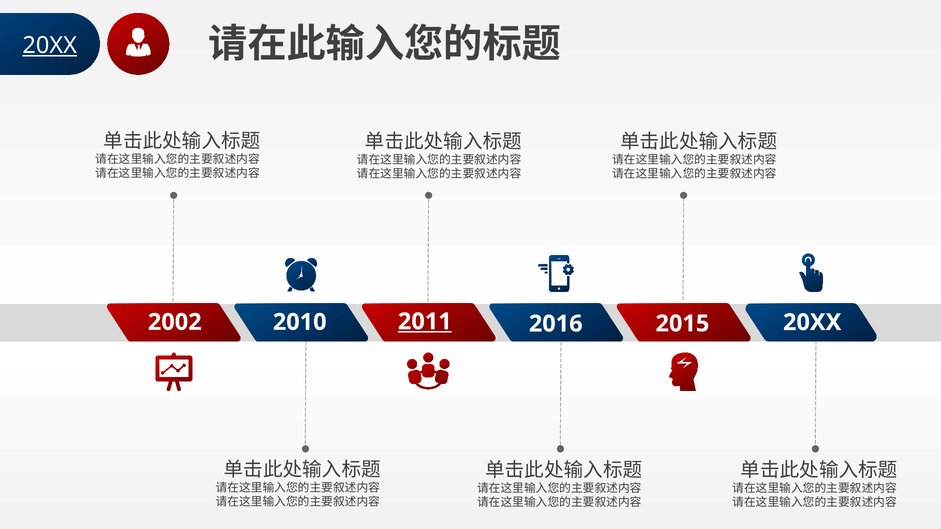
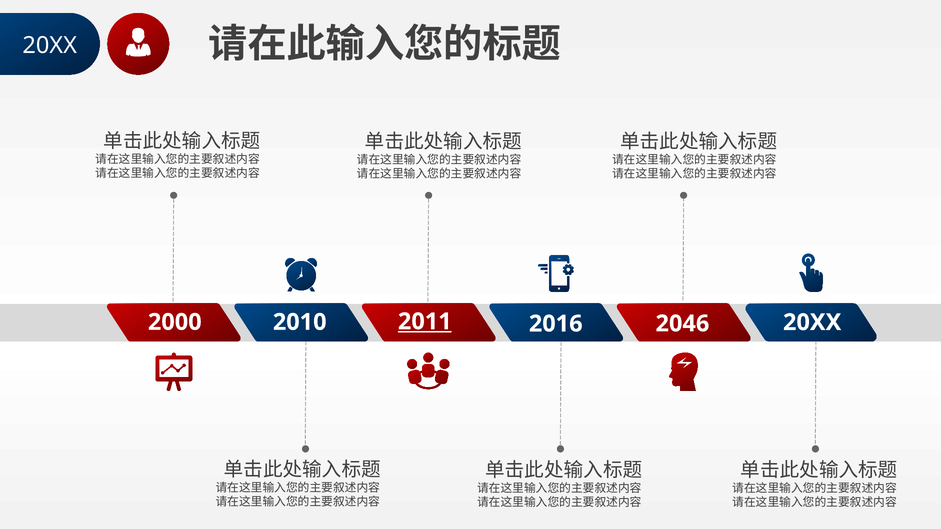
20XX at (50, 45) underline: present -> none
2002: 2002 -> 2000
2015: 2015 -> 2046
